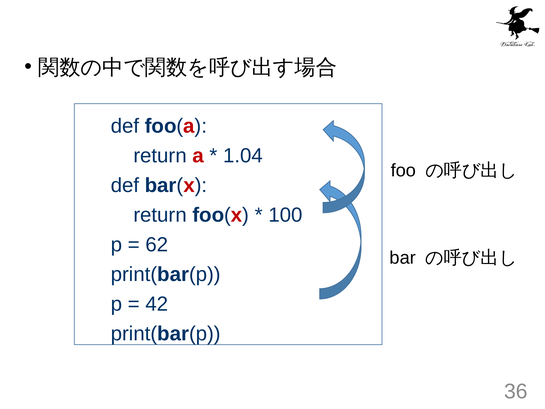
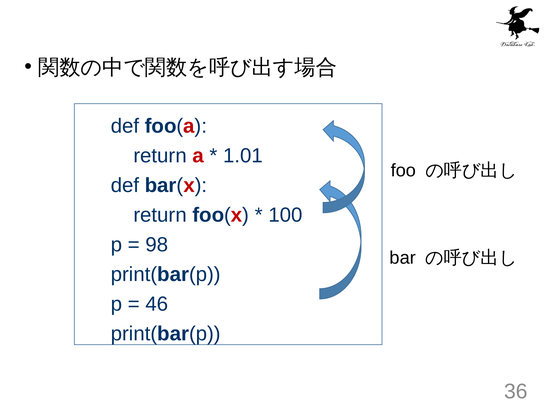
1.04: 1.04 -> 1.01
62: 62 -> 98
42: 42 -> 46
